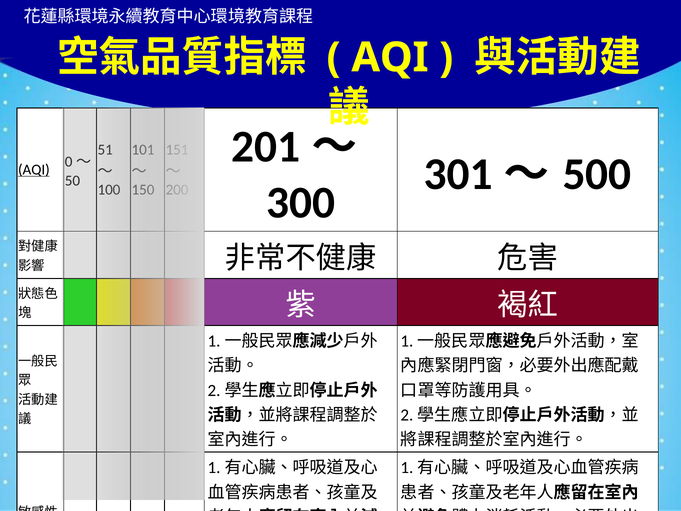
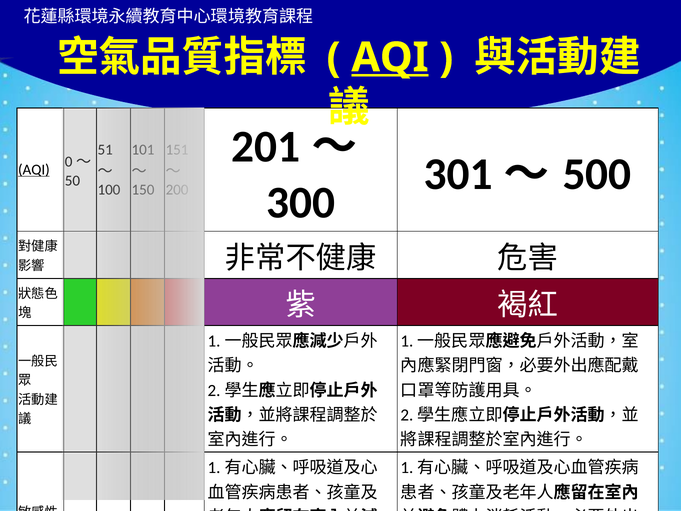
AQI at (390, 58) underline: none -> present
